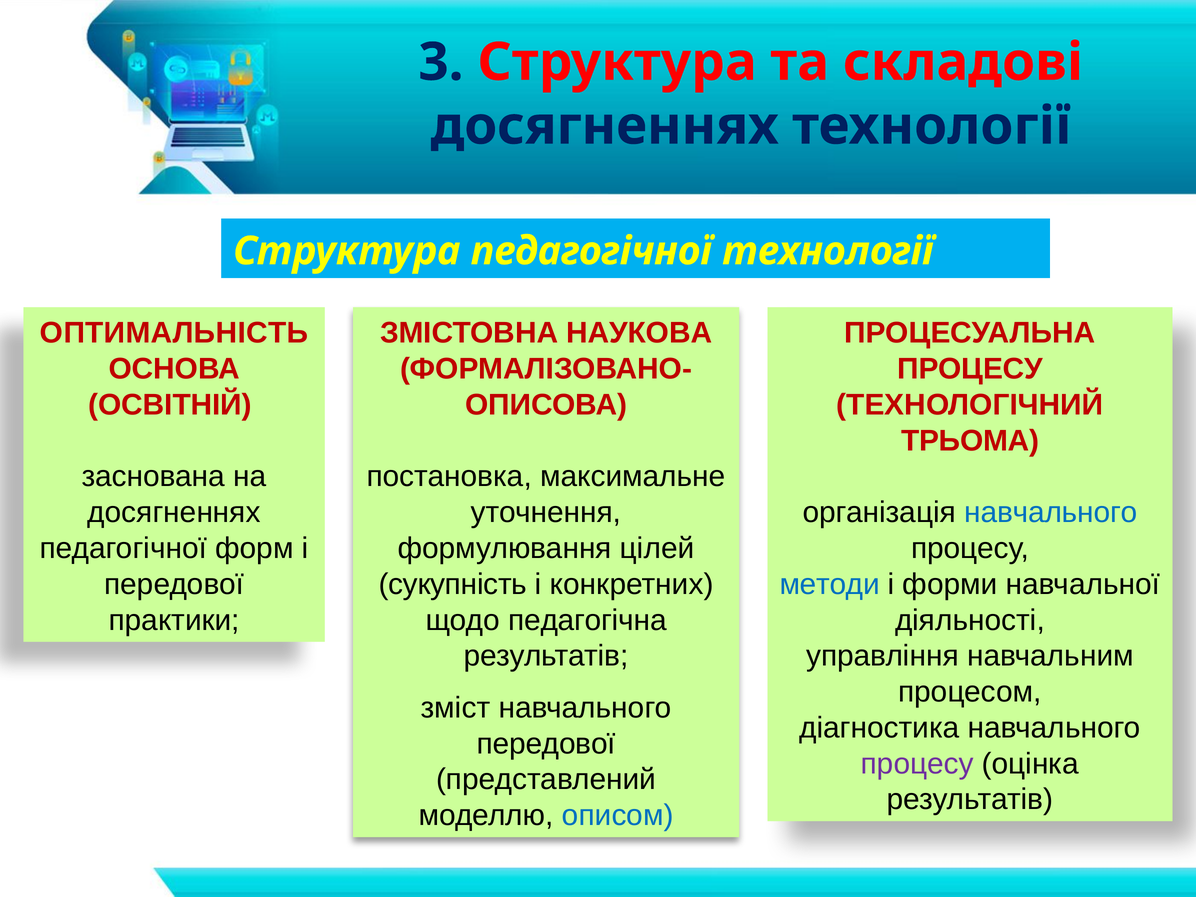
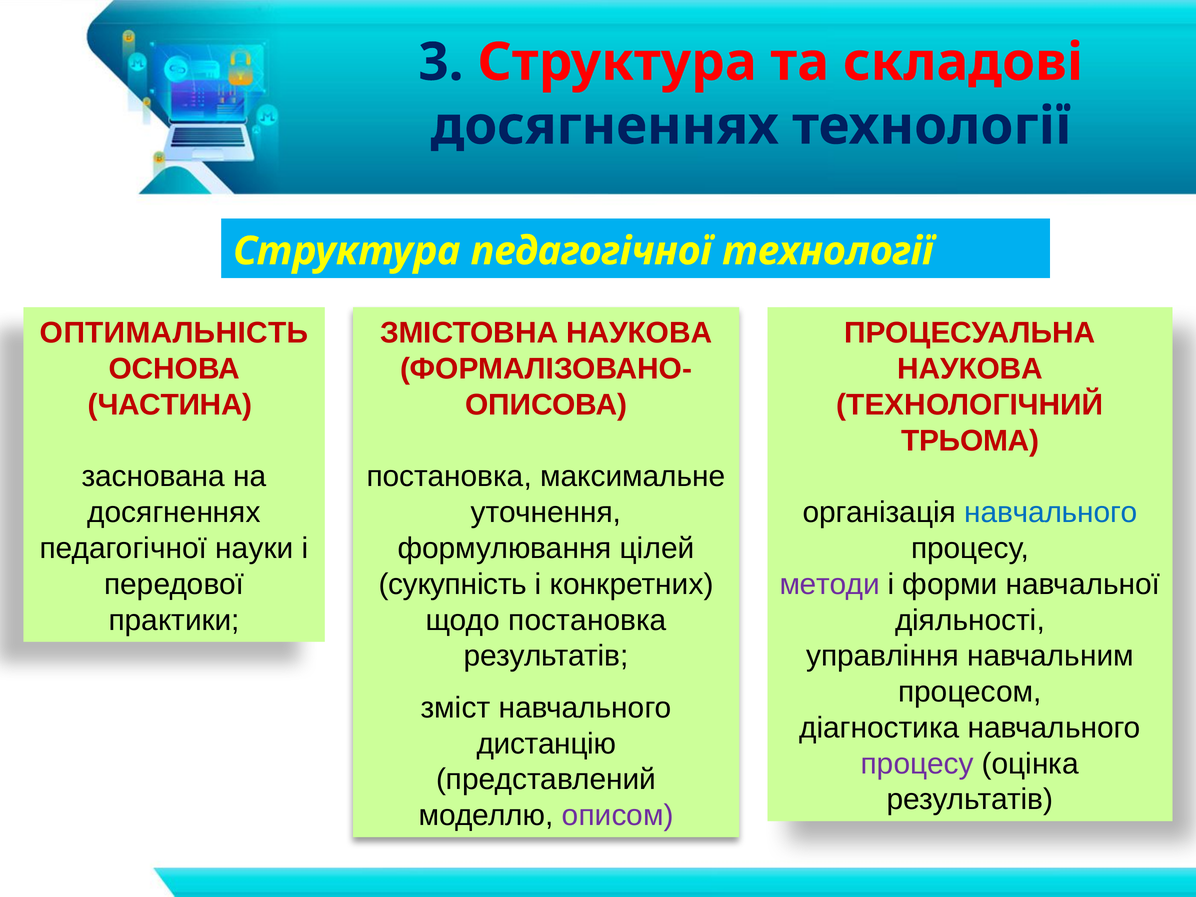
ПРОЦЕСУ at (970, 369): ПРОЦЕСУ -> НАУКОВА
ОСВІТНІЙ: ОСВІТНІЙ -> ЧАСТИНА
форм: форм -> науки
методи colour: blue -> purple
щодо педагогічна: педагогічна -> постановка
передової at (546, 744): передової -> дистанцію
описом colour: blue -> purple
